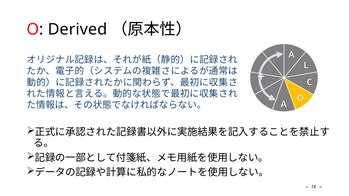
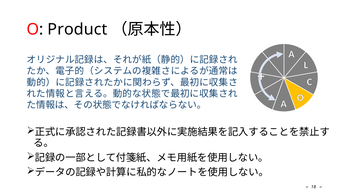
Derived: Derived -> Product
